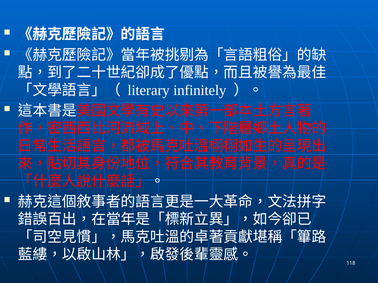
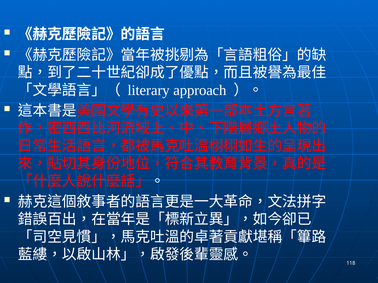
infinitely: infinitely -> approach
